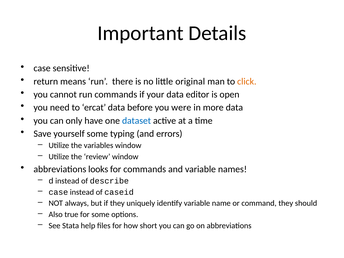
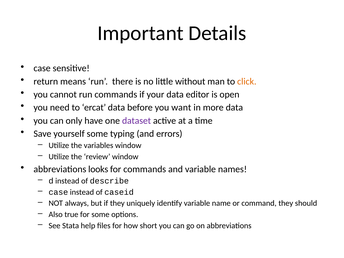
original: original -> without
were: were -> want
dataset colour: blue -> purple
